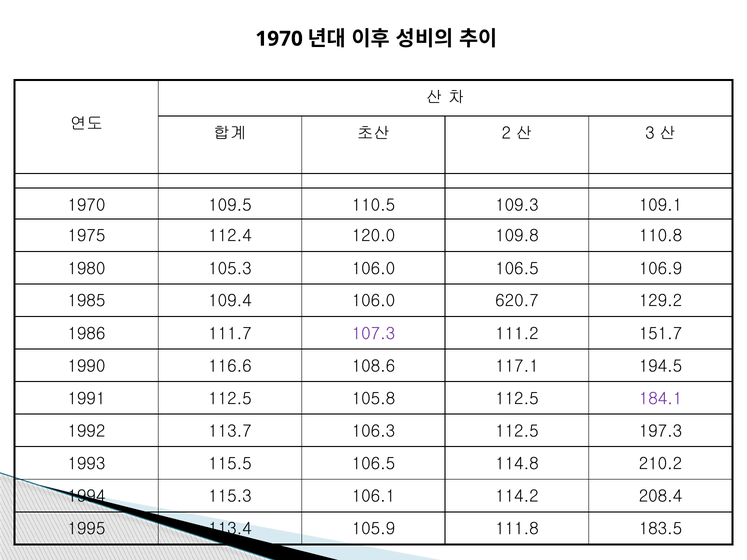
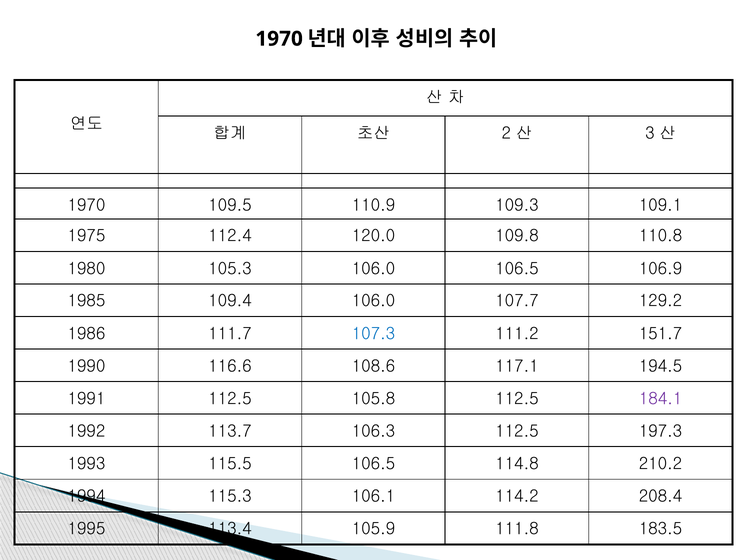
110.5: 110.5 -> 110.9
620.7: 620.7 -> 107.7
107.3 colour: purple -> blue
